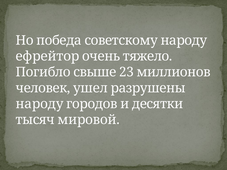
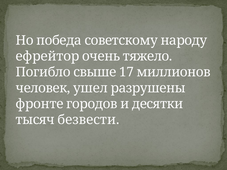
23: 23 -> 17
народу at (40, 104): народу -> фронте
мировой: мировой -> безвести
